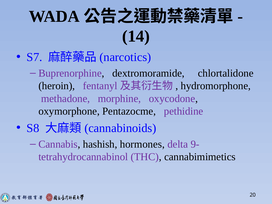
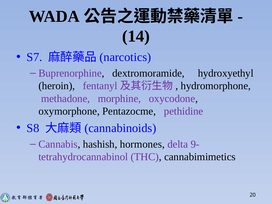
chlortalidone: chlortalidone -> hydroxyethyl
